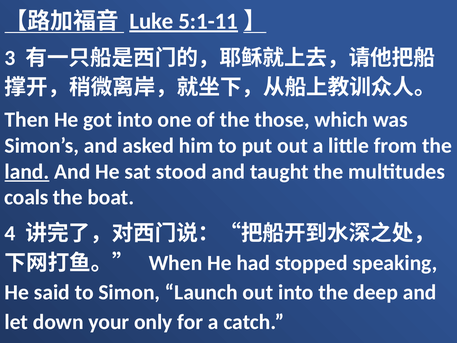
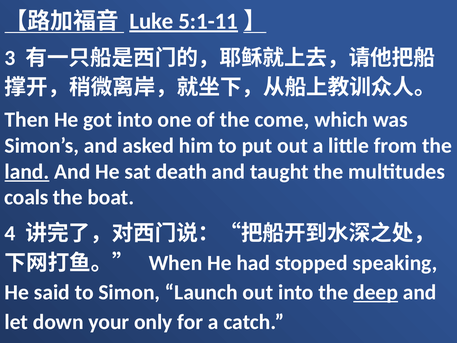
those: those -> come
stood: stood -> death
deep underline: none -> present
